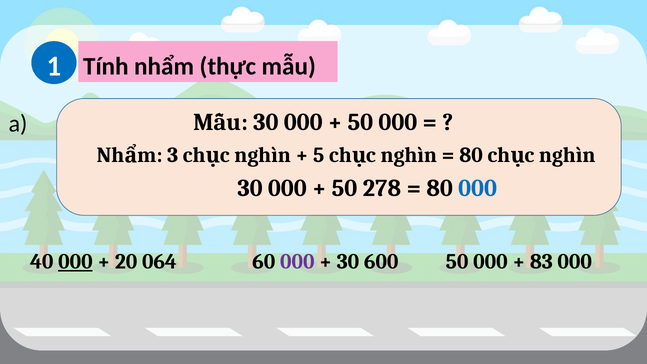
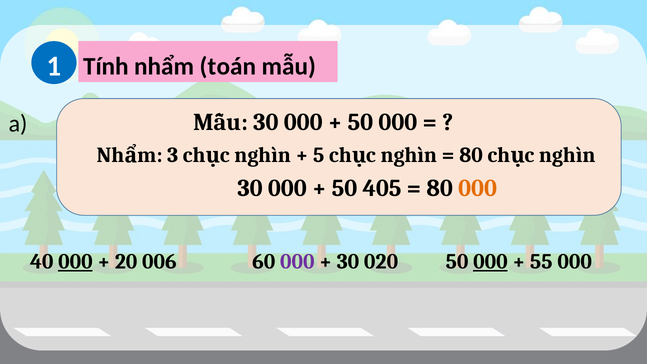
thực: thực -> toán
278: 278 -> 405
000 at (478, 188) colour: blue -> orange
064: 064 -> 006
600: 600 -> 020
000 at (490, 261) underline: none -> present
83: 83 -> 55
